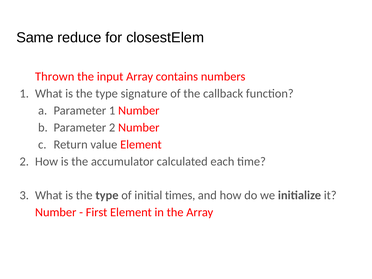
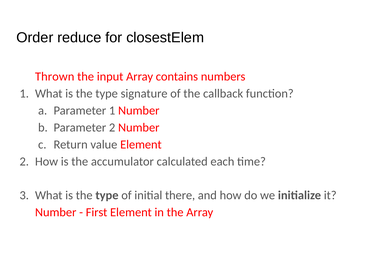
Same: Same -> Order
times: times -> there
